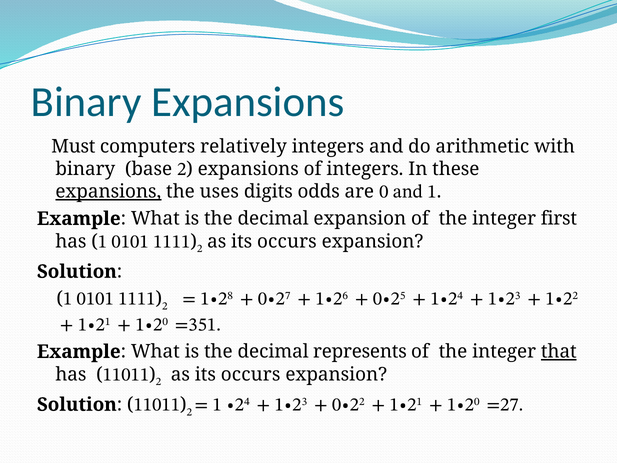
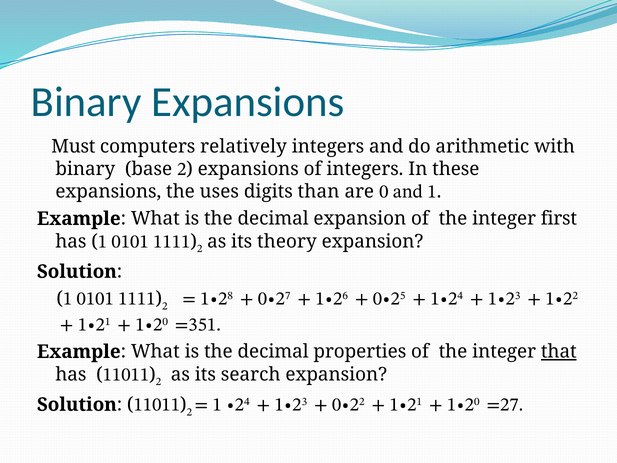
expansions at (108, 191) underline: present -> none
odds: odds -> than
occurs at (287, 241): occurs -> theory
represents: represents -> properties
occurs at (251, 374): occurs -> search
